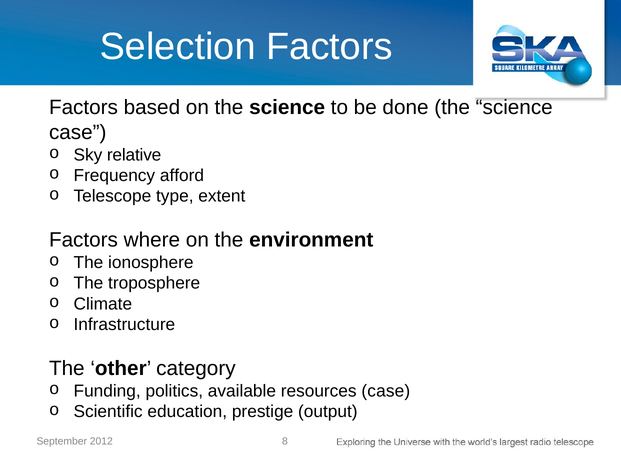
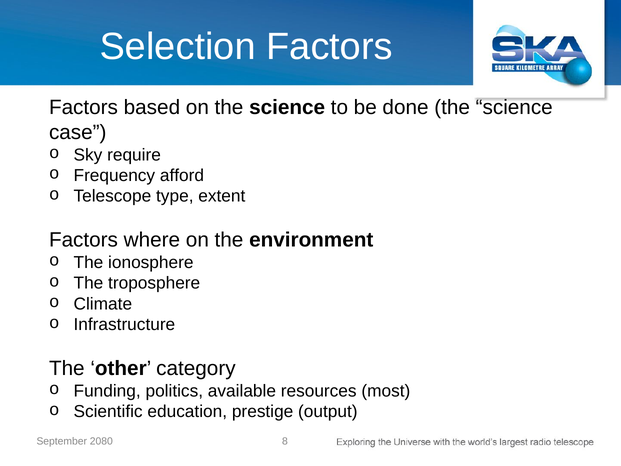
relative: relative -> require
resources case: case -> most
2012: 2012 -> 2080
